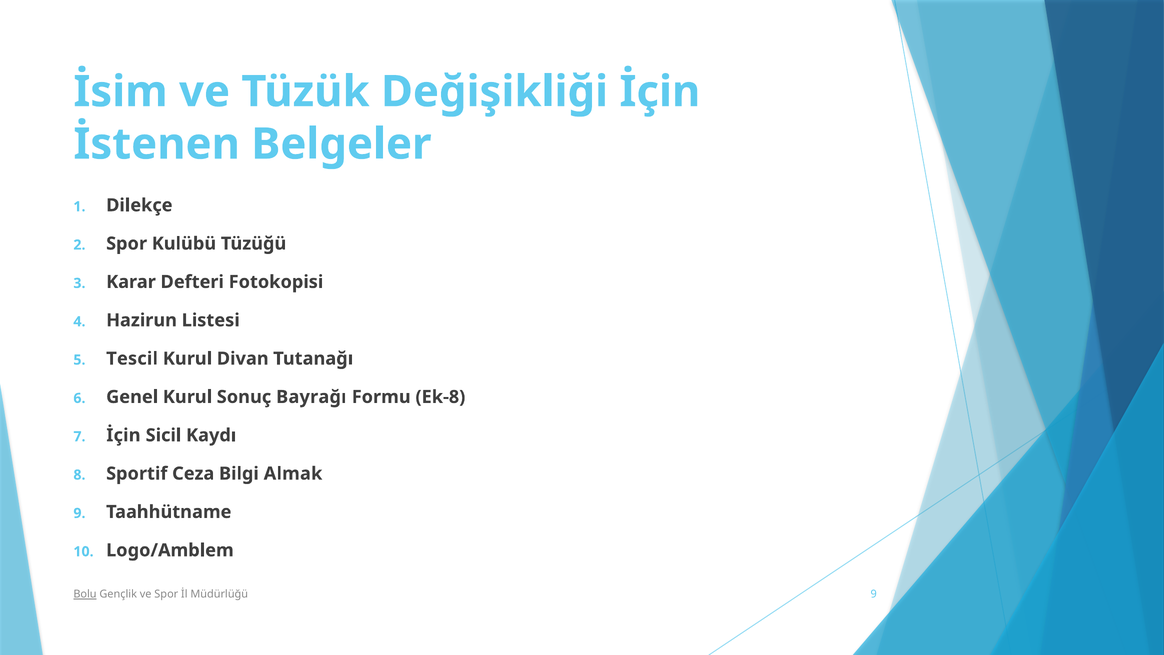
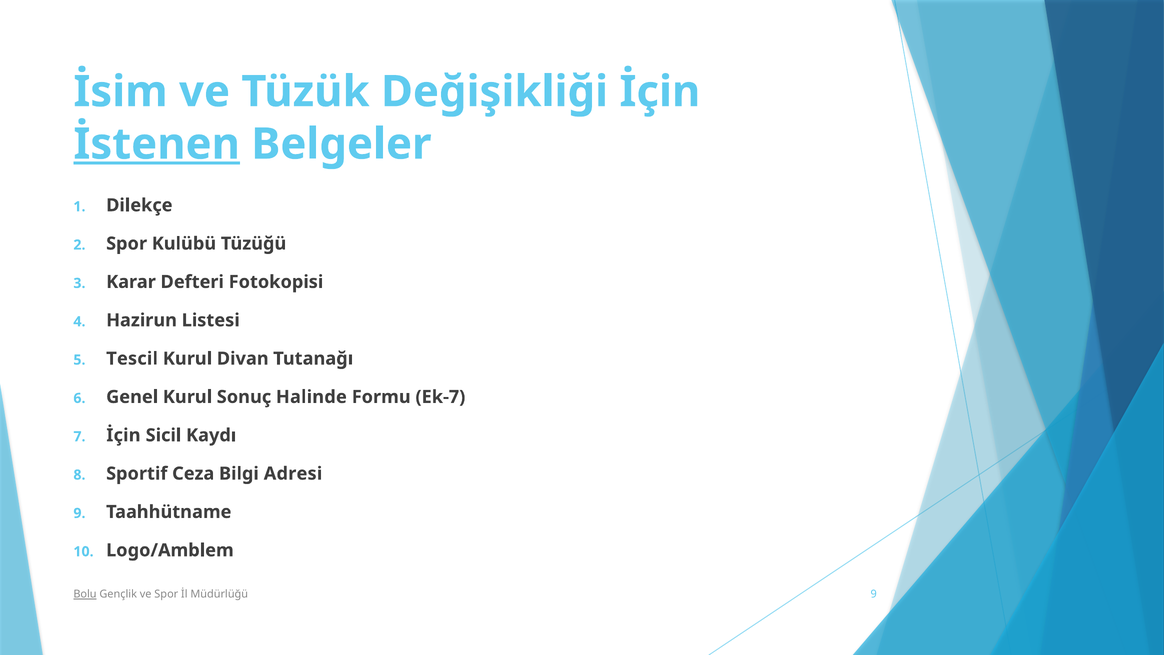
İstenen underline: none -> present
Bayrağı: Bayrağı -> Halinde
Ek-8: Ek-8 -> Ek-7
Almak: Almak -> Adresi
